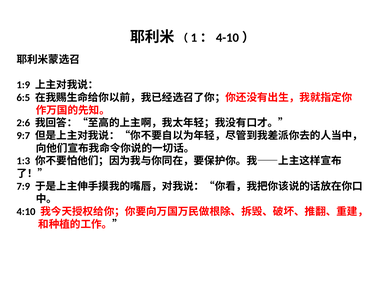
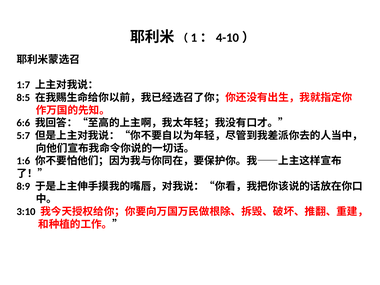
1:9: 1:9 -> 1:7
6:5: 6:5 -> 8:5
2:6: 2:6 -> 6:6
9:7: 9:7 -> 5:7
1:3: 1:3 -> 1:6
7:9: 7:9 -> 8:9
4:10: 4:10 -> 3:10
